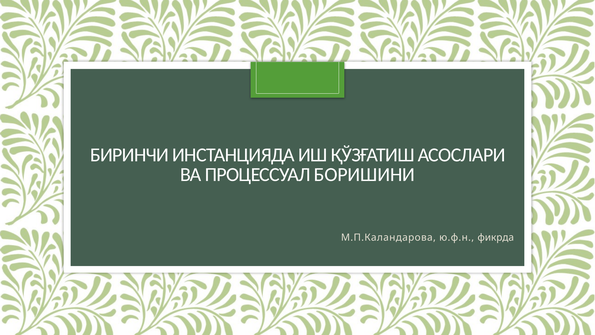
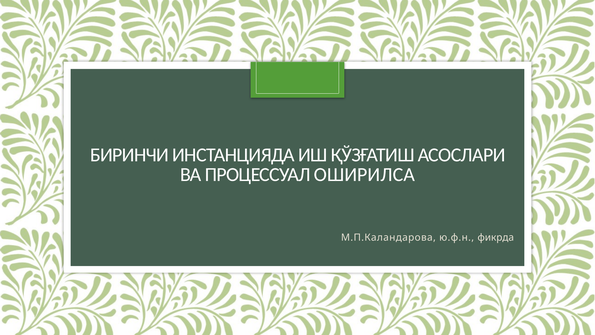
БОРИШИНИ: БОРИШИНИ -> ОШИРИЛСА
